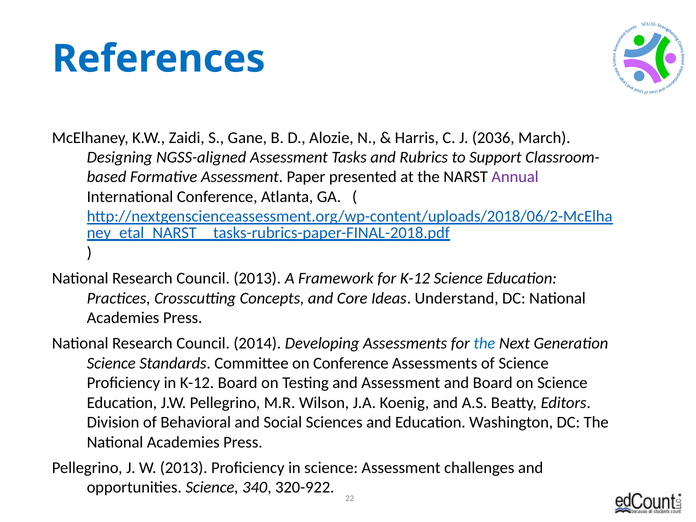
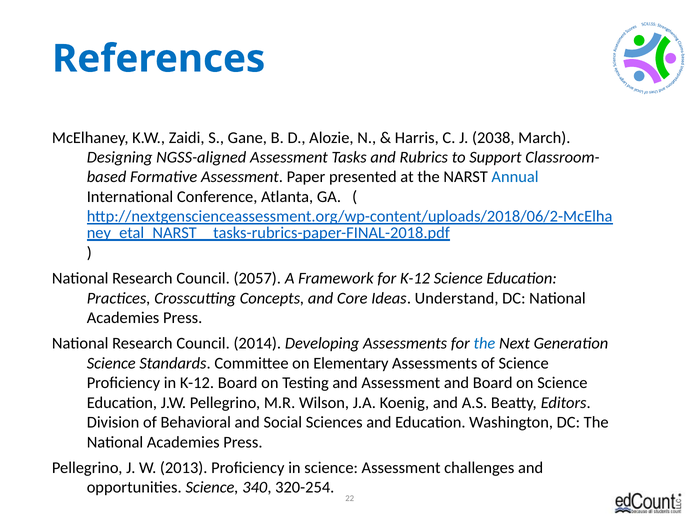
2036: 2036 -> 2038
Annual colour: purple -> blue
Council 2013: 2013 -> 2057
on Conference: Conference -> Elementary
320-922: 320-922 -> 320-254
